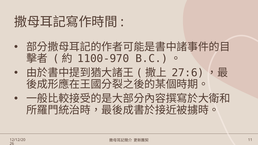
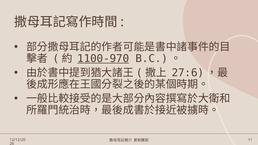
1100-970 underline: none -> present
